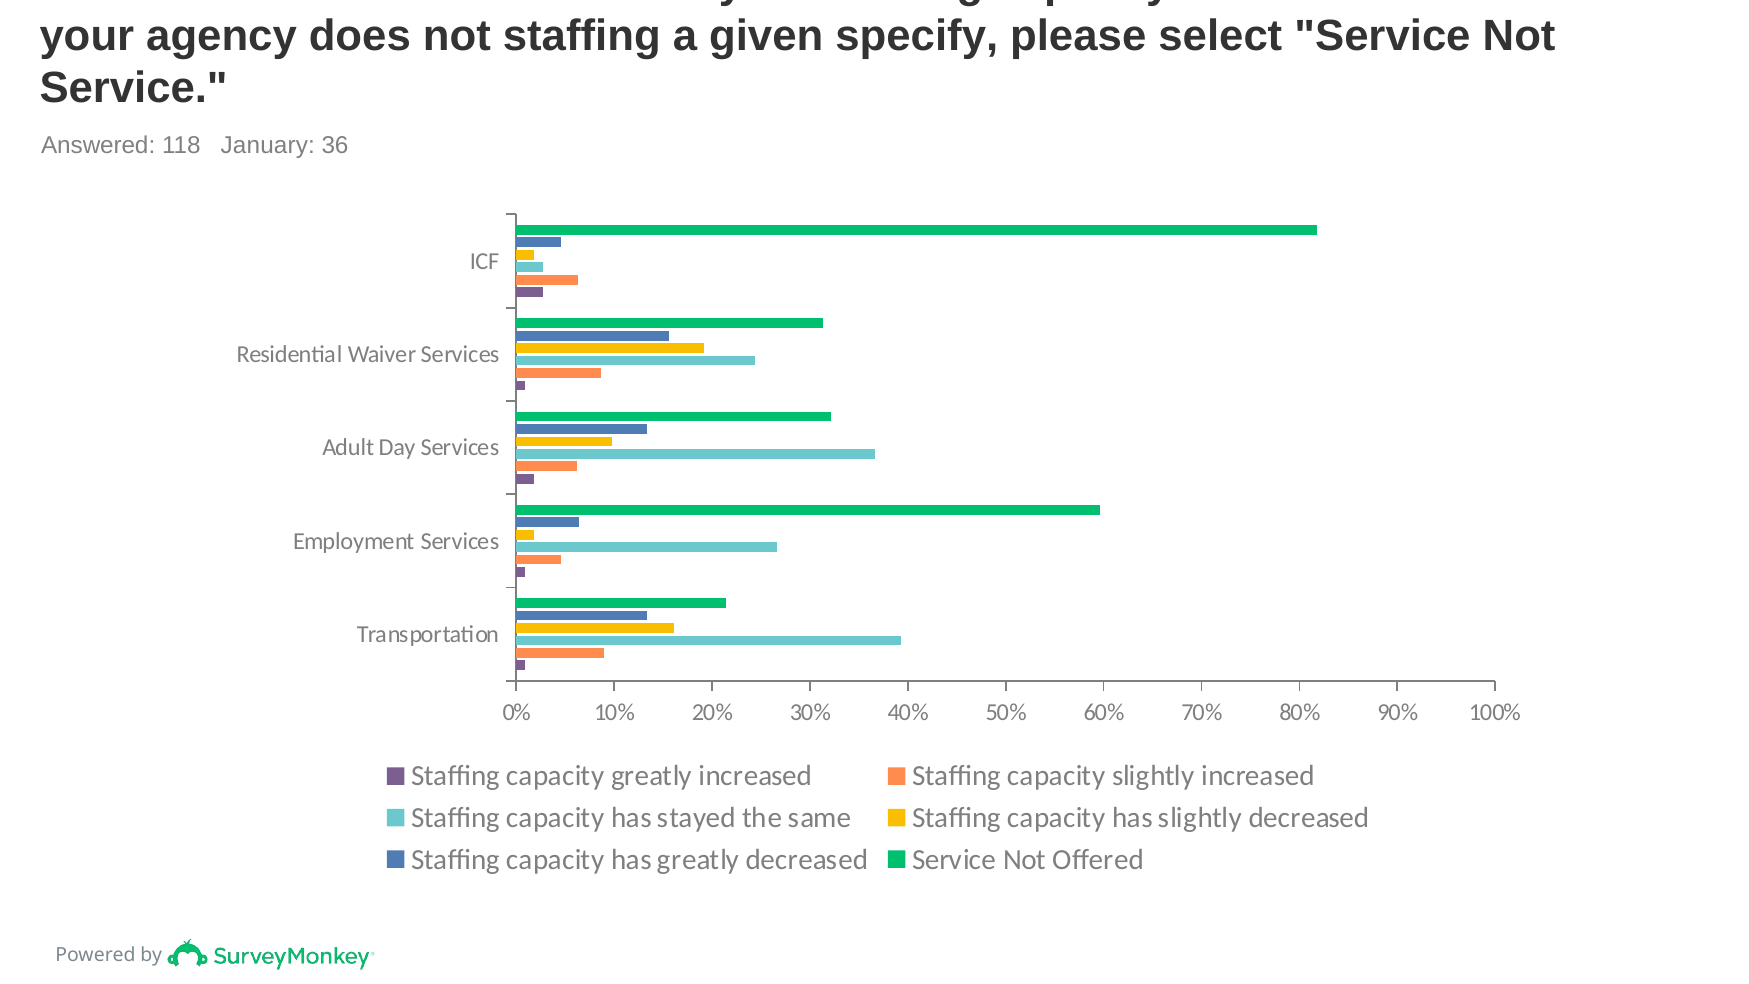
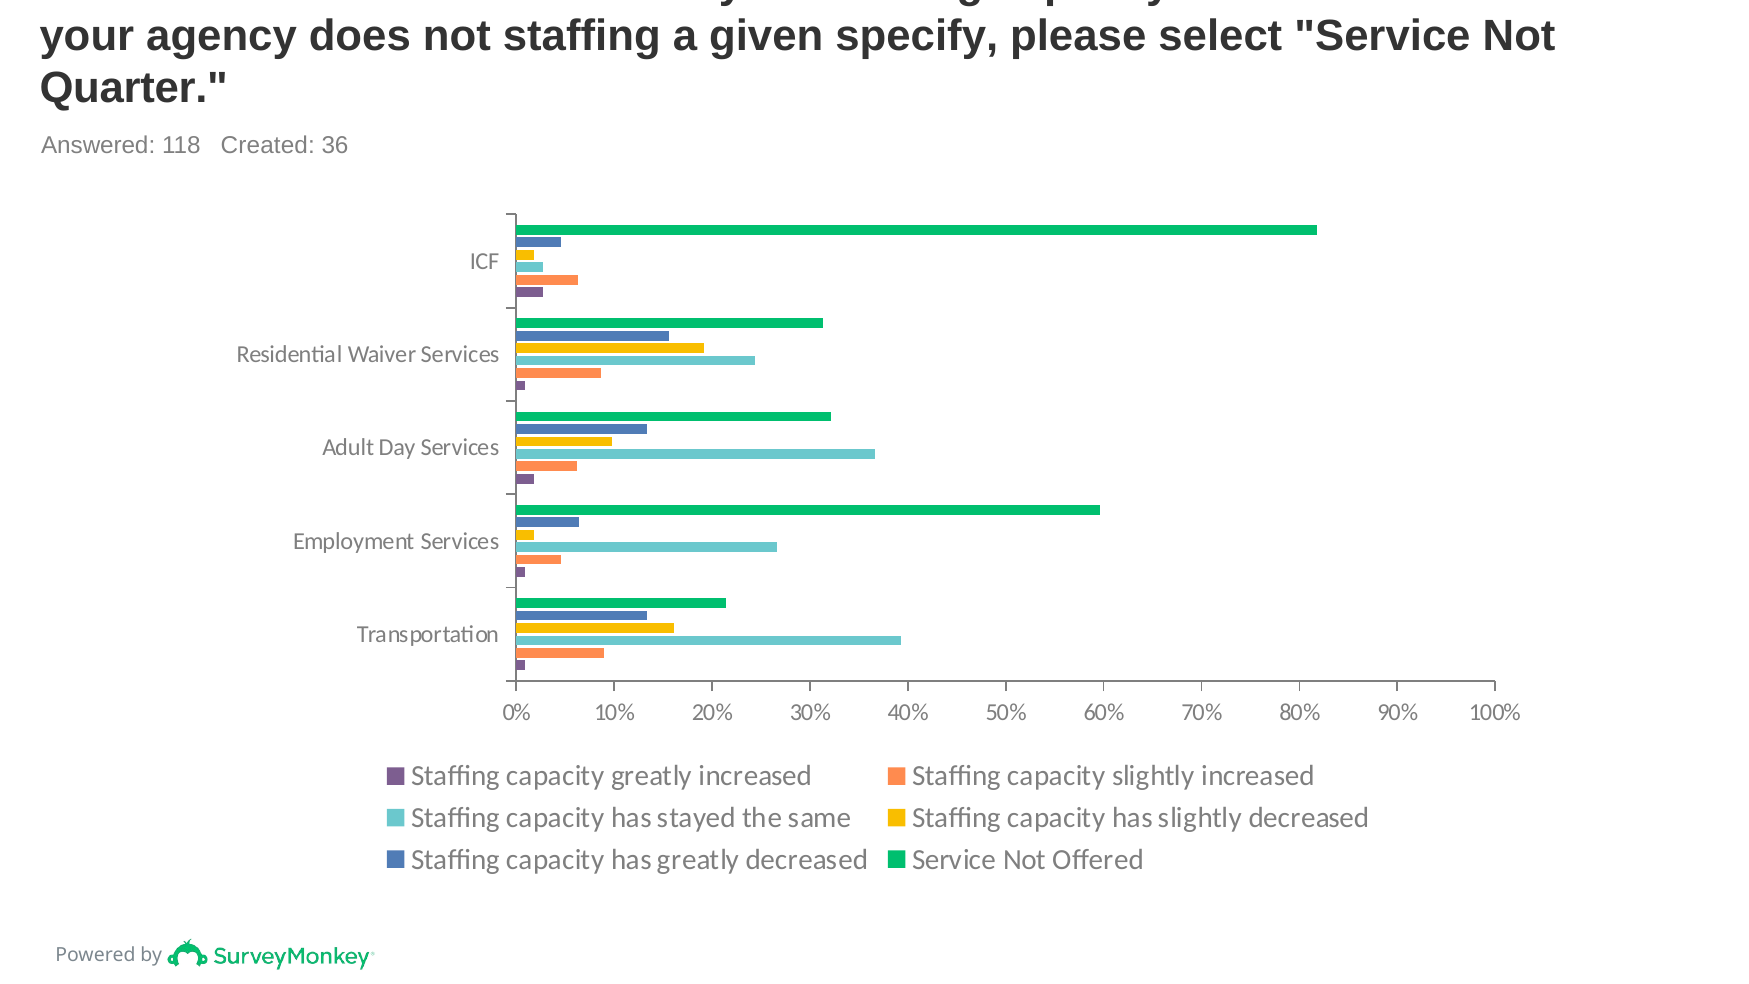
Service at (134, 88): Service -> Quarter
January: January -> Created
